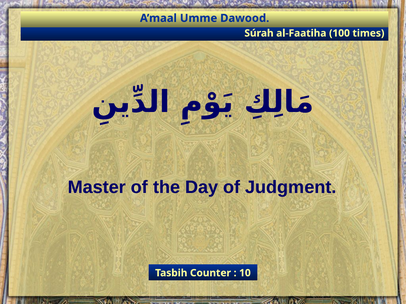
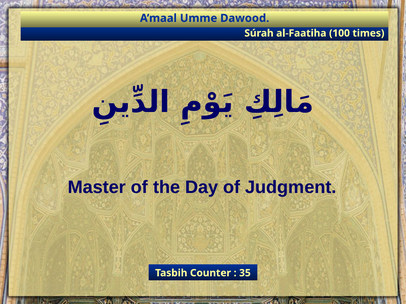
10: 10 -> 35
